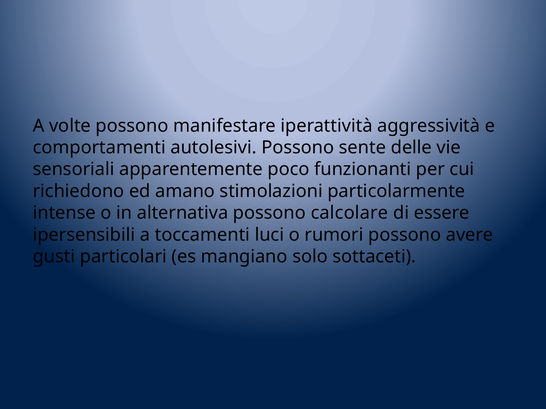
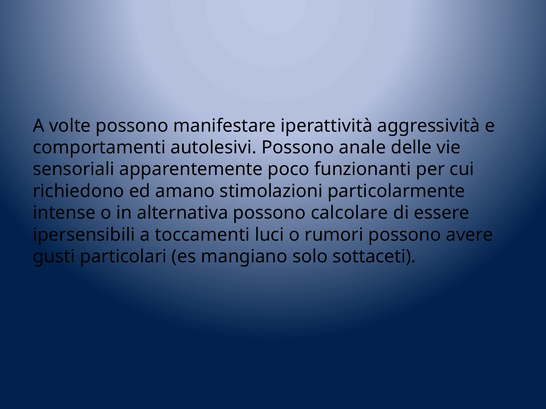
sente: sente -> anale
